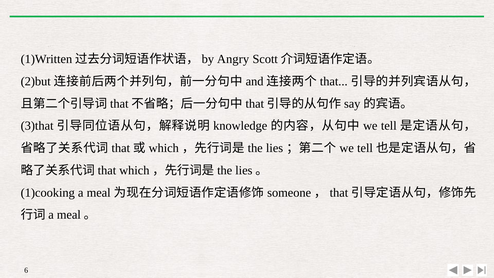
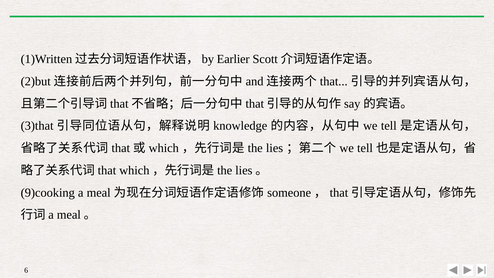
Angry: Angry -> Earlier
1)cooking: 1)cooking -> 9)cooking
